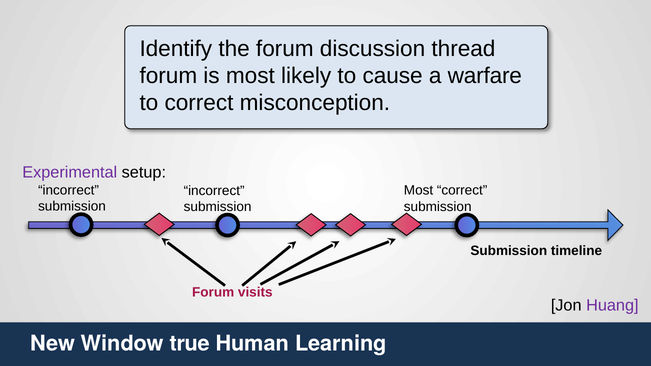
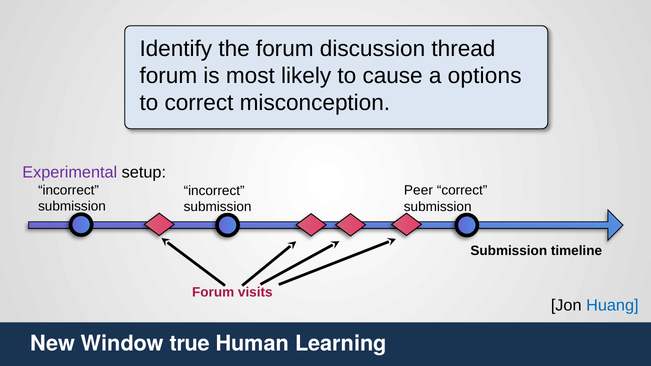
warfare: warfare -> options
Most at (419, 191): Most -> Peer
Huang colour: purple -> blue
